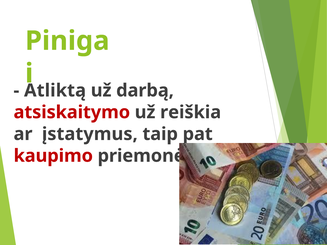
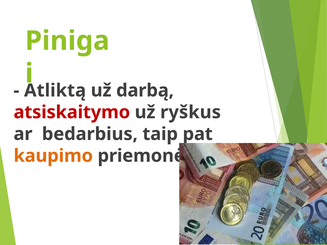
reiškia: reiškia -> ryškus
įstatymus: įstatymus -> bedarbius
kaupimo colour: red -> orange
